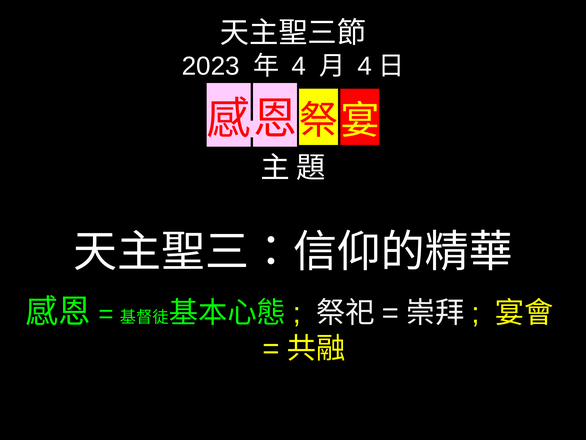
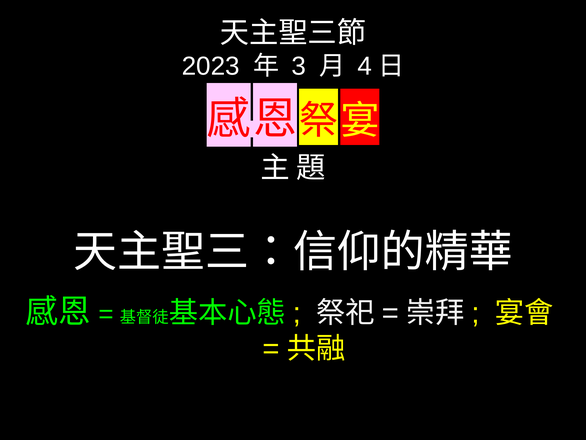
4 at (299, 66): 4 -> 3
